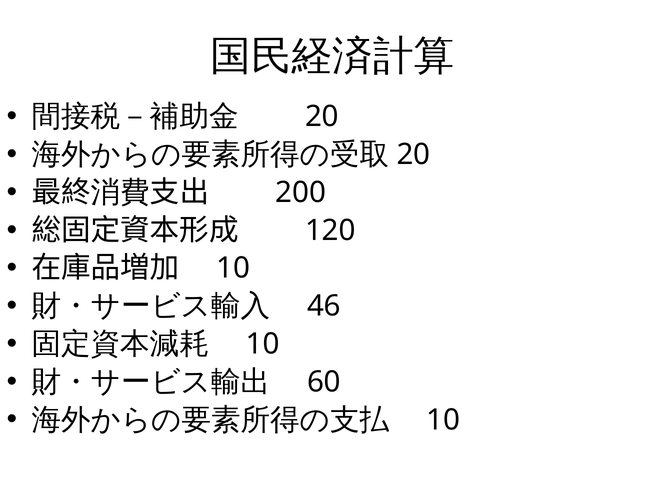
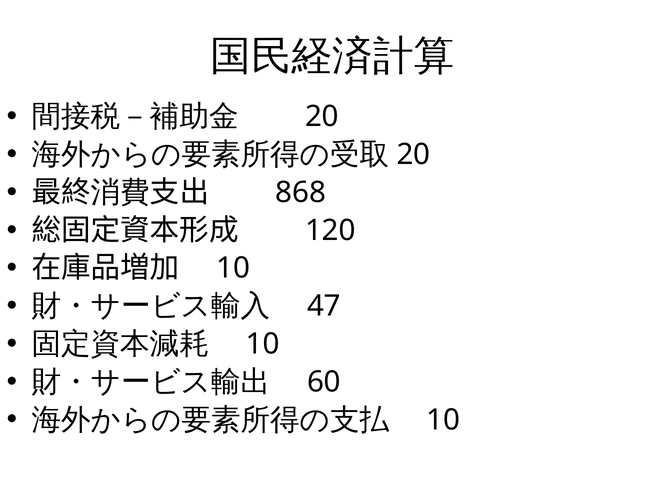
200: 200 -> 868
46: 46 -> 47
